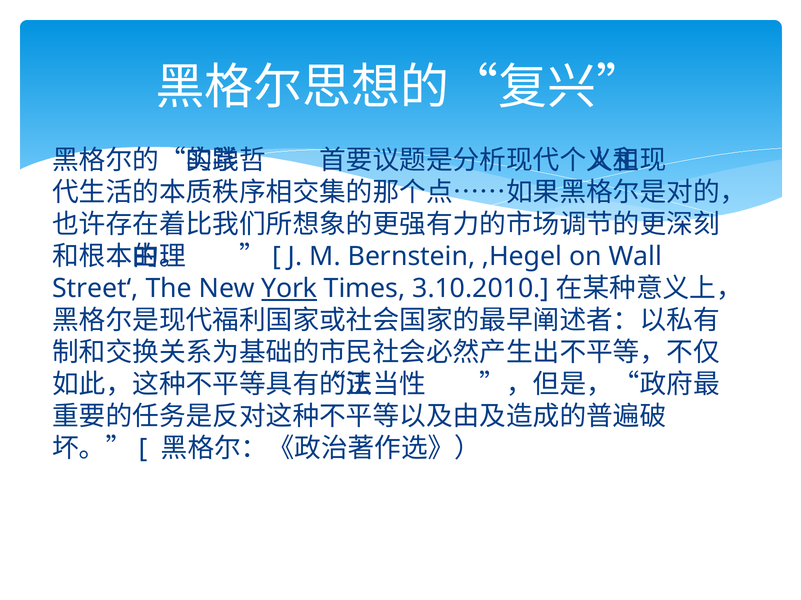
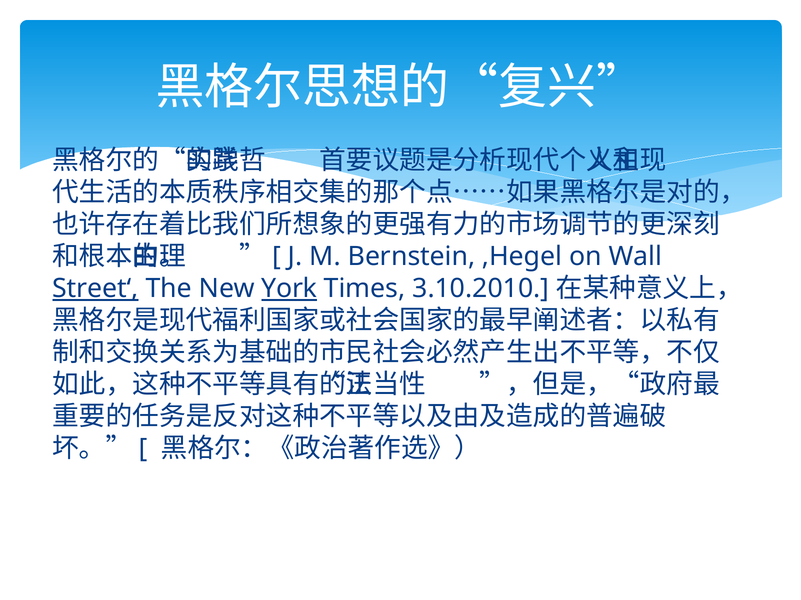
Street‘ underline: none -> present
